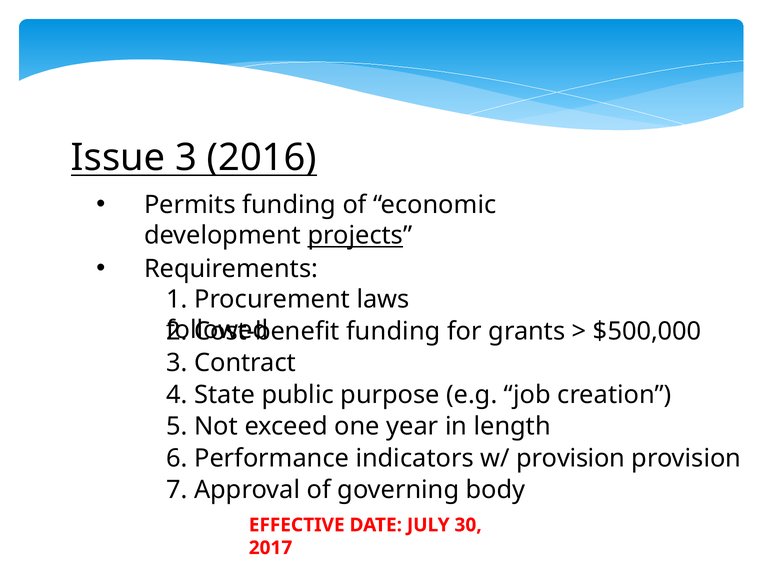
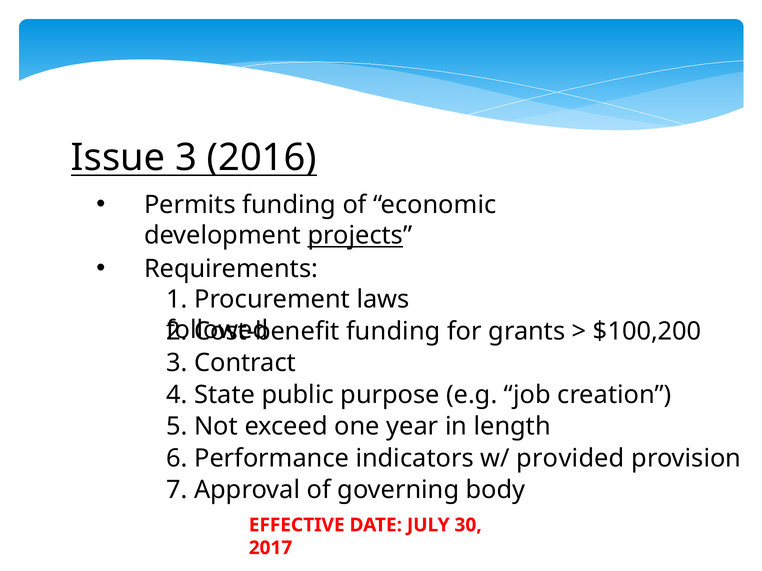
$500,000: $500,000 -> $100,200
w/ provision: provision -> provided
